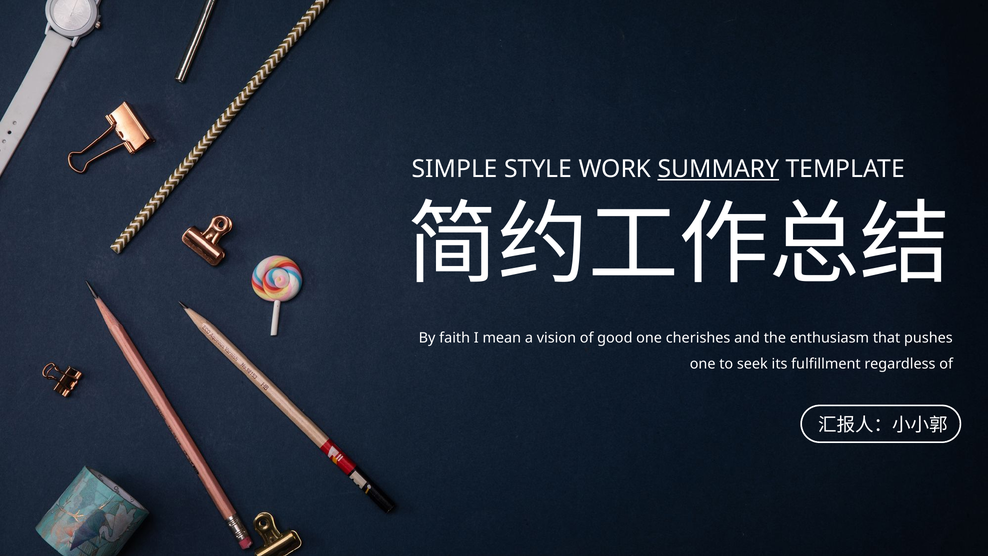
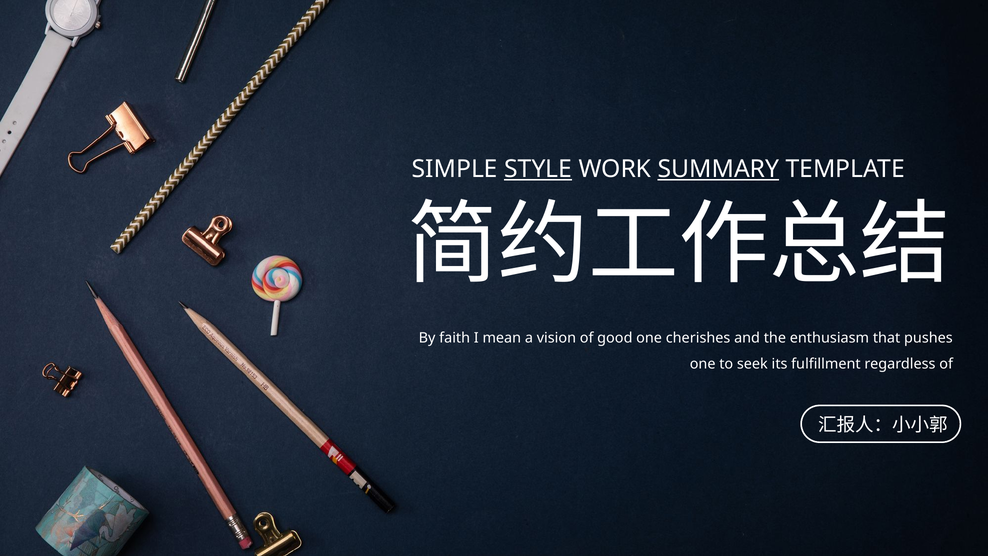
STYLE underline: none -> present
